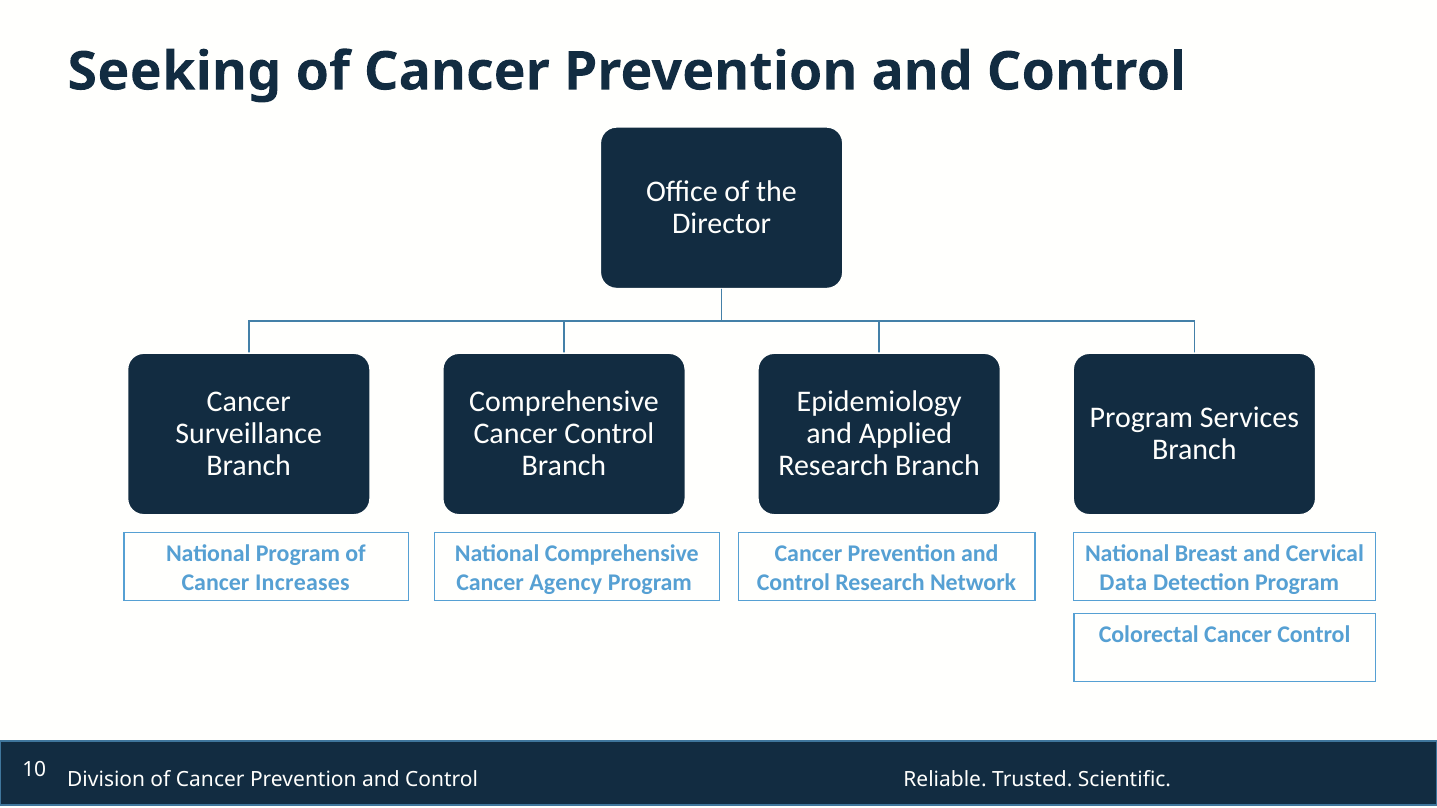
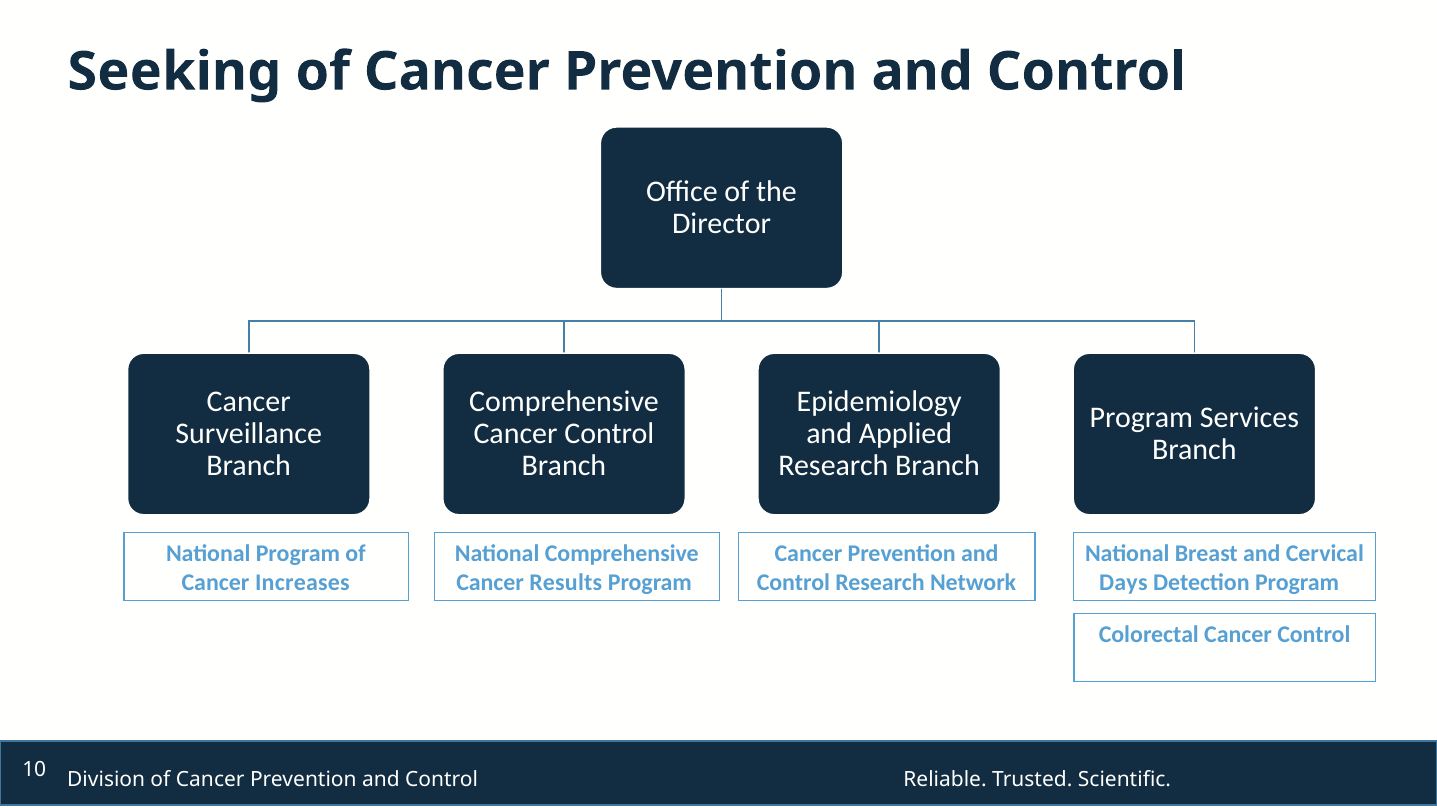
Agency: Agency -> Results
Data: Data -> Days
